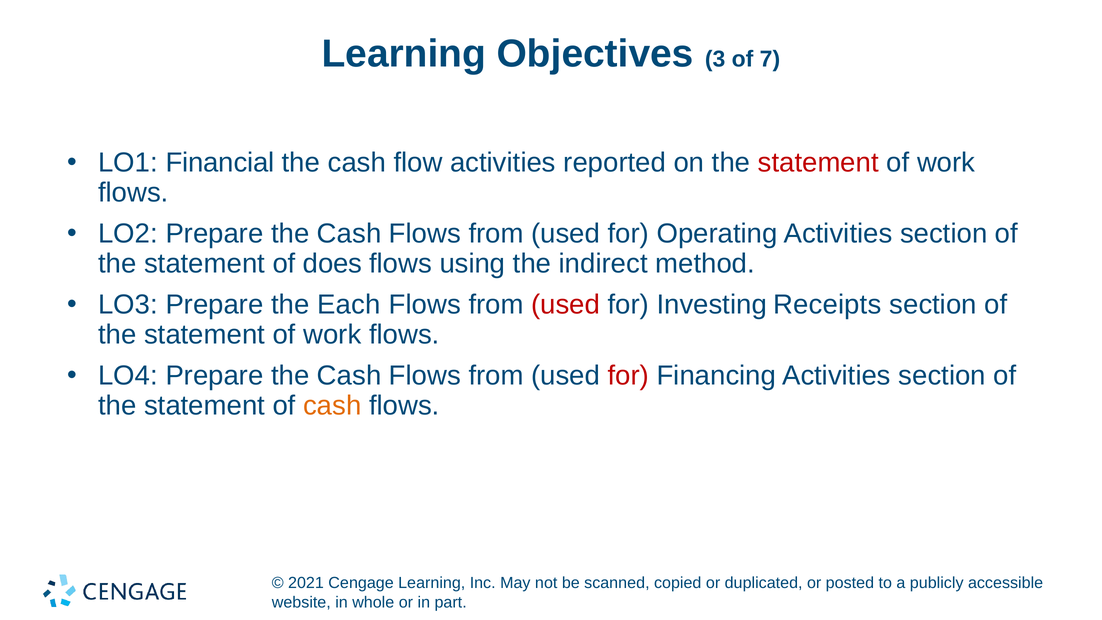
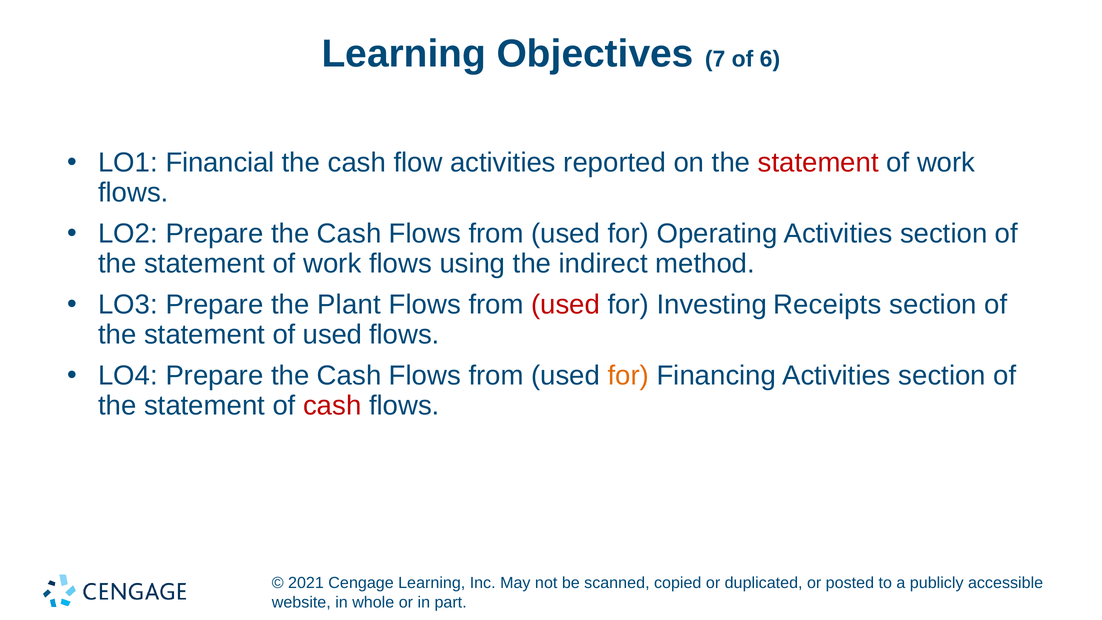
3: 3 -> 7
7: 7 -> 6
does at (332, 264): does -> work
Each: Each -> Plant
work at (332, 334): work -> used
for at (628, 376) colour: red -> orange
cash at (332, 405) colour: orange -> red
